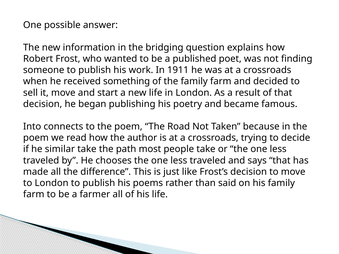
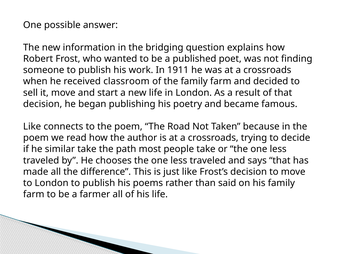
something: something -> classroom
Into at (32, 127): Into -> Like
